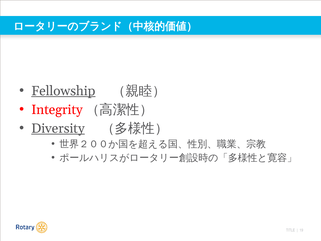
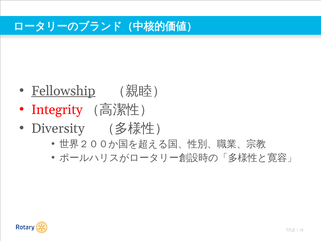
Diversity underline: present -> none
